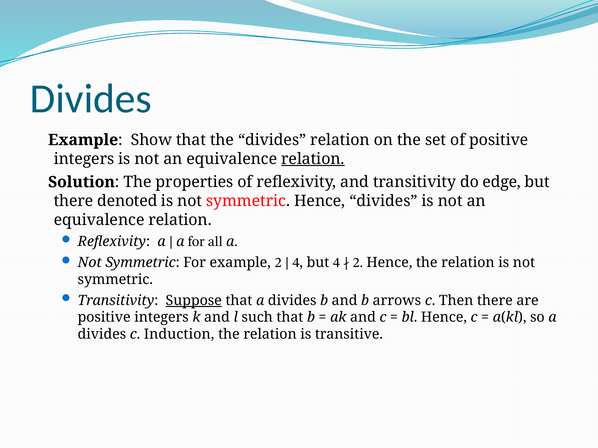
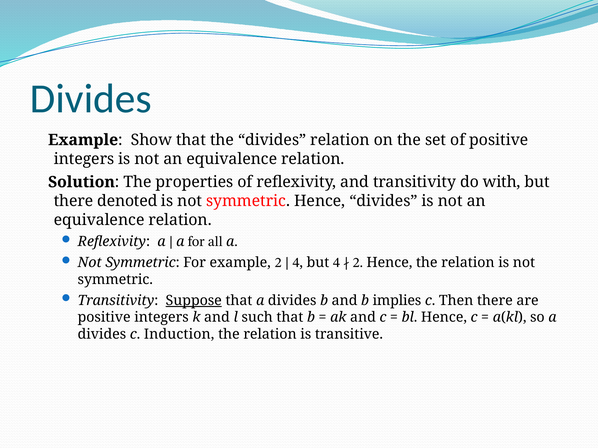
relation at (313, 159) underline: present -> none
edge: edge -> with
arrows: arrows -> implies
